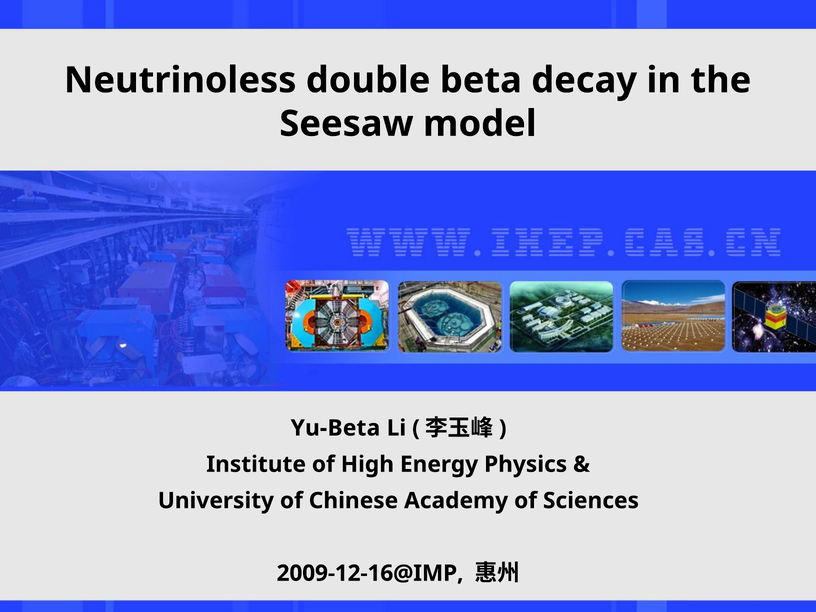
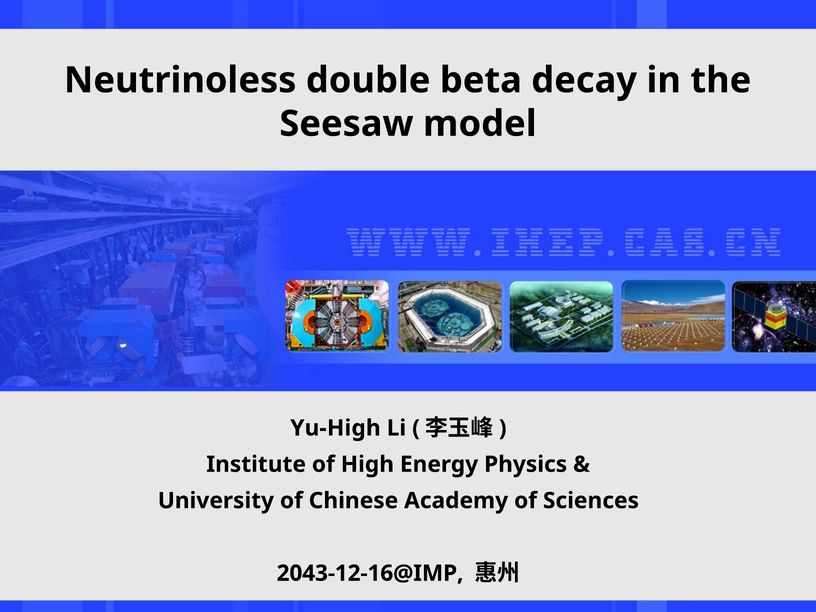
Yu-Beta: Yu-Beta -> Yu-High
2009-12-16@IMP: 2009-12-16@IMP -> 2043-12-16@IMP
